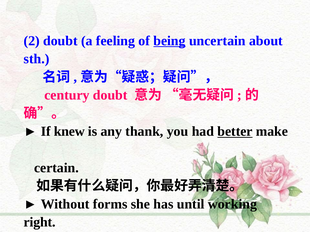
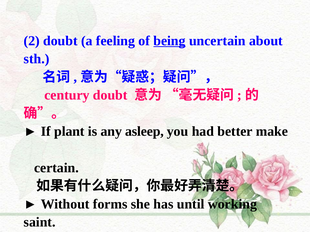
knew: knew -> plant
thank: thank -> asleep
better underline: present -> none
right: right -> saint
